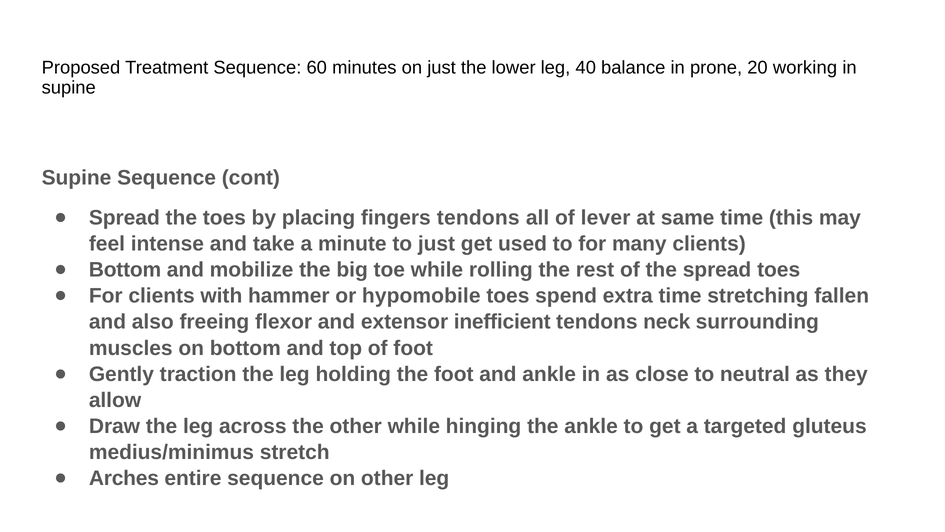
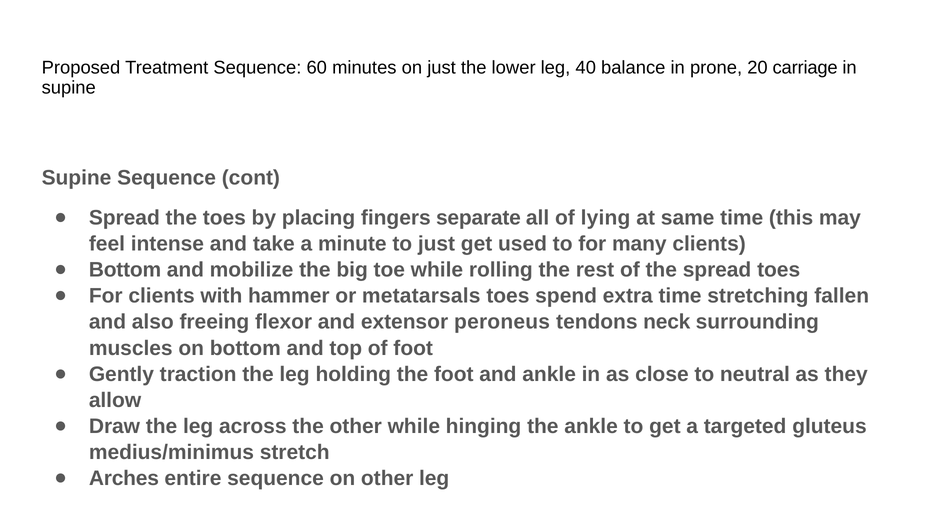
working: working -> carriage
fingers tendons: tendons -> separate
lever: lever -> lying
hypomobile: hypomobile -> metatarsals
inefficient: inefficient -> peroneus
